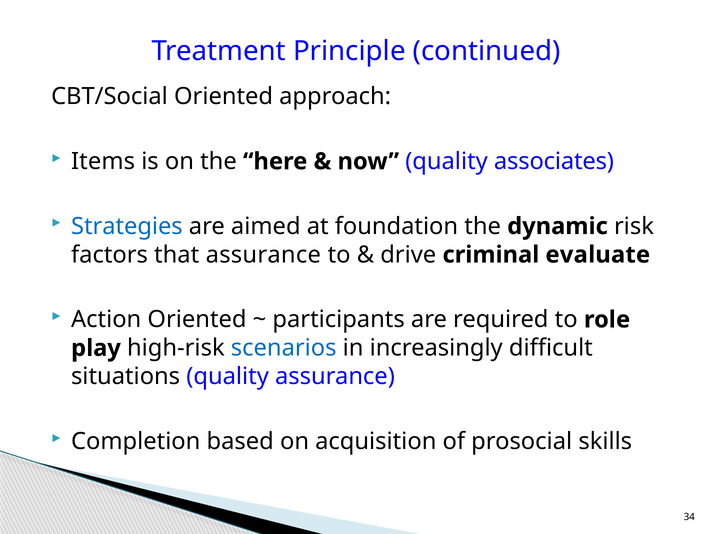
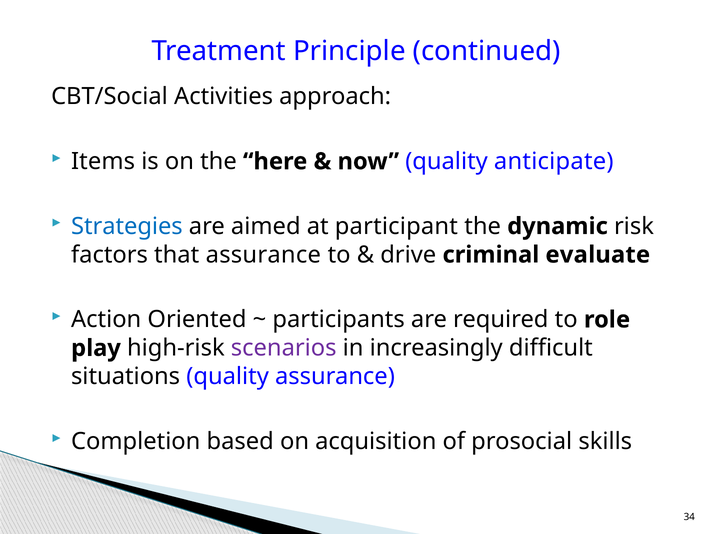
CBT/Social Oriented: Oriented -> Activities
associates: associates -> anticipate
foundation: foundation -> participant
scenarios colour: blue -> purple
